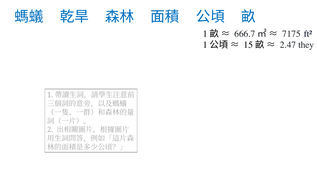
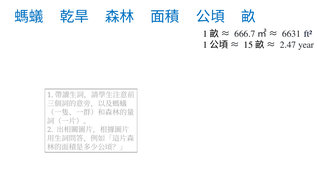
7175: 7175 -> 6631
they: they -> year
